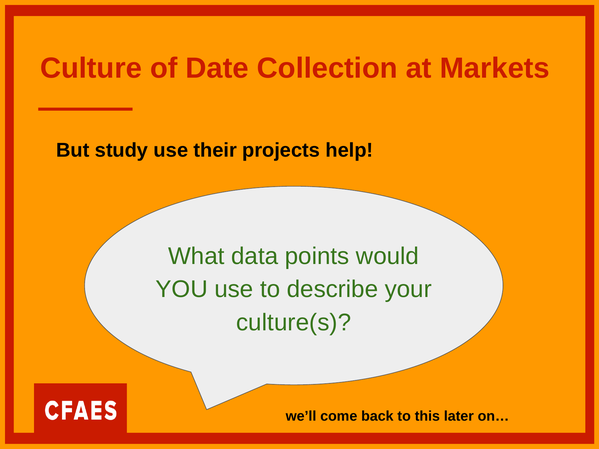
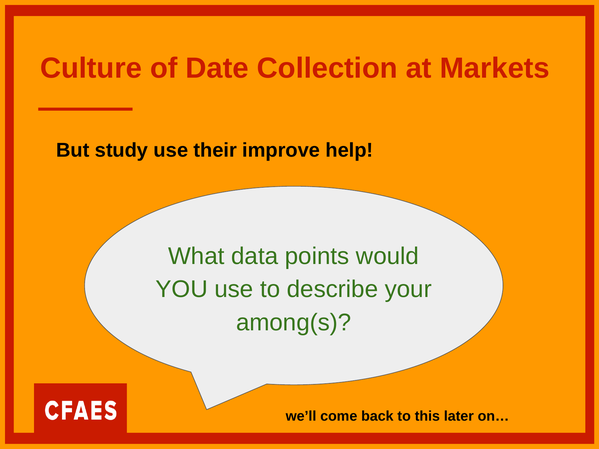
projects: projects -> improve
culture(s: culture(s -> among(s
